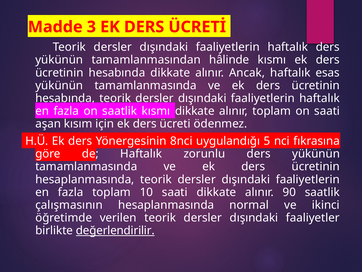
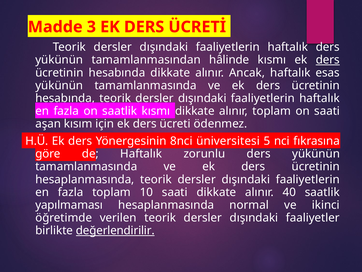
ders at (328, 60) underline: none -> present
uygulandığı: uygulandığı -> üniversitesi
90: 90 -> 40
çalışmasının: çalışmasının -> yapılmaması
